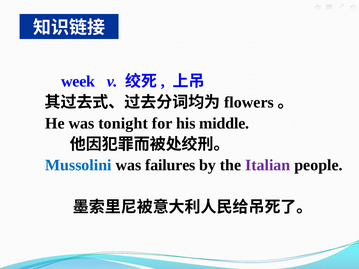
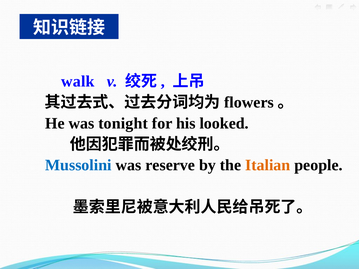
week: week -> walk
middle: middle -> looked
failures: failures -> reserve
Italian colour: purple -> orange
